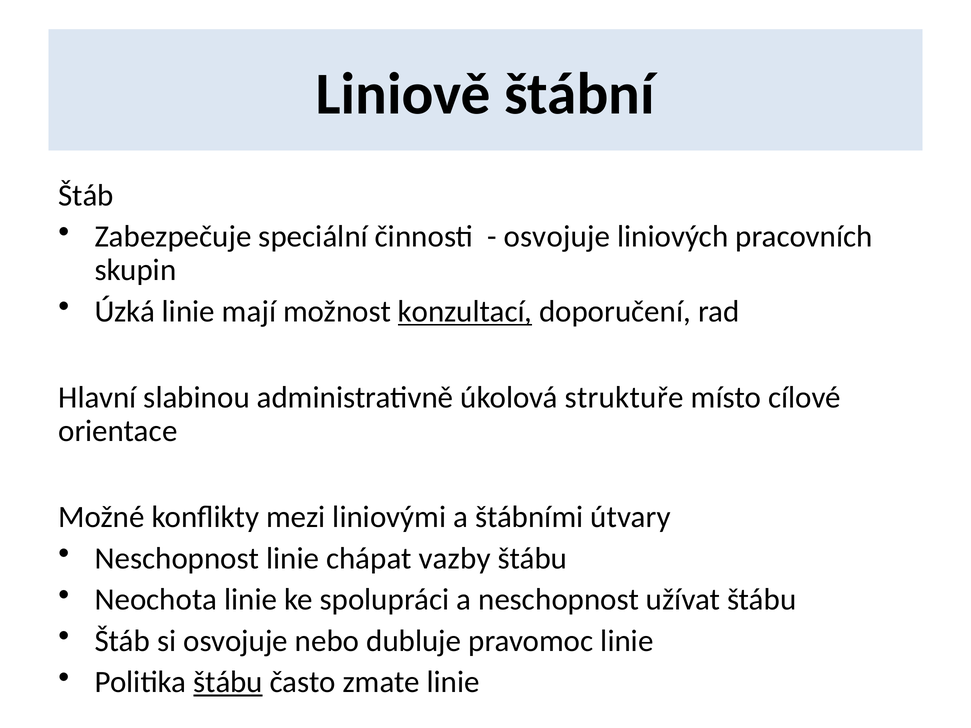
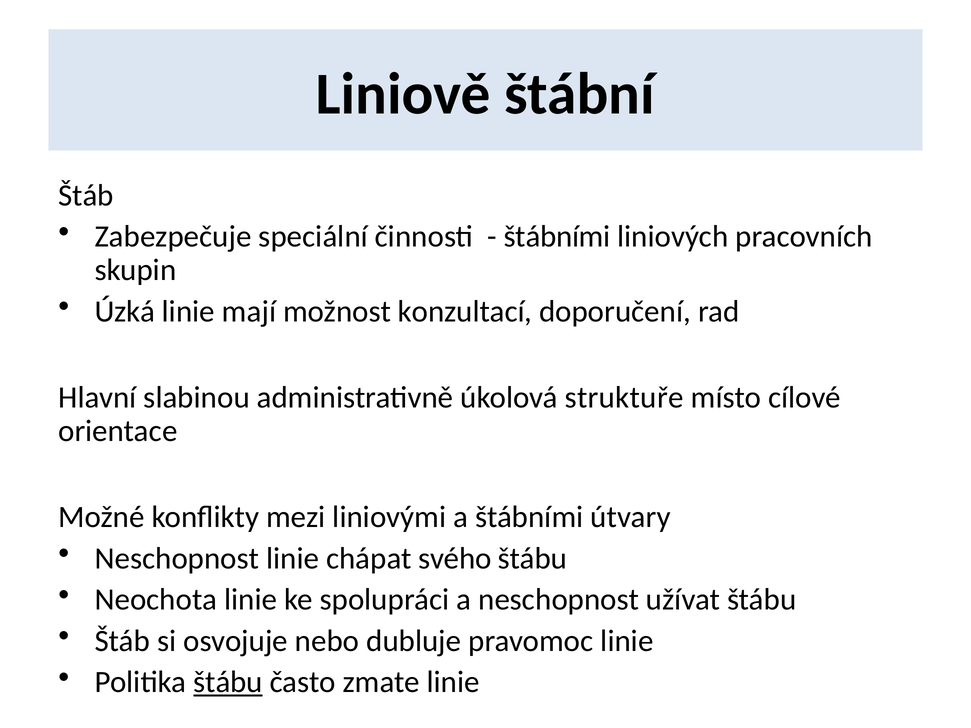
osvojuje at (557, 237): osvojuje -> štábními
konzultací underline: present -> none
vazby: vazby -> svého
